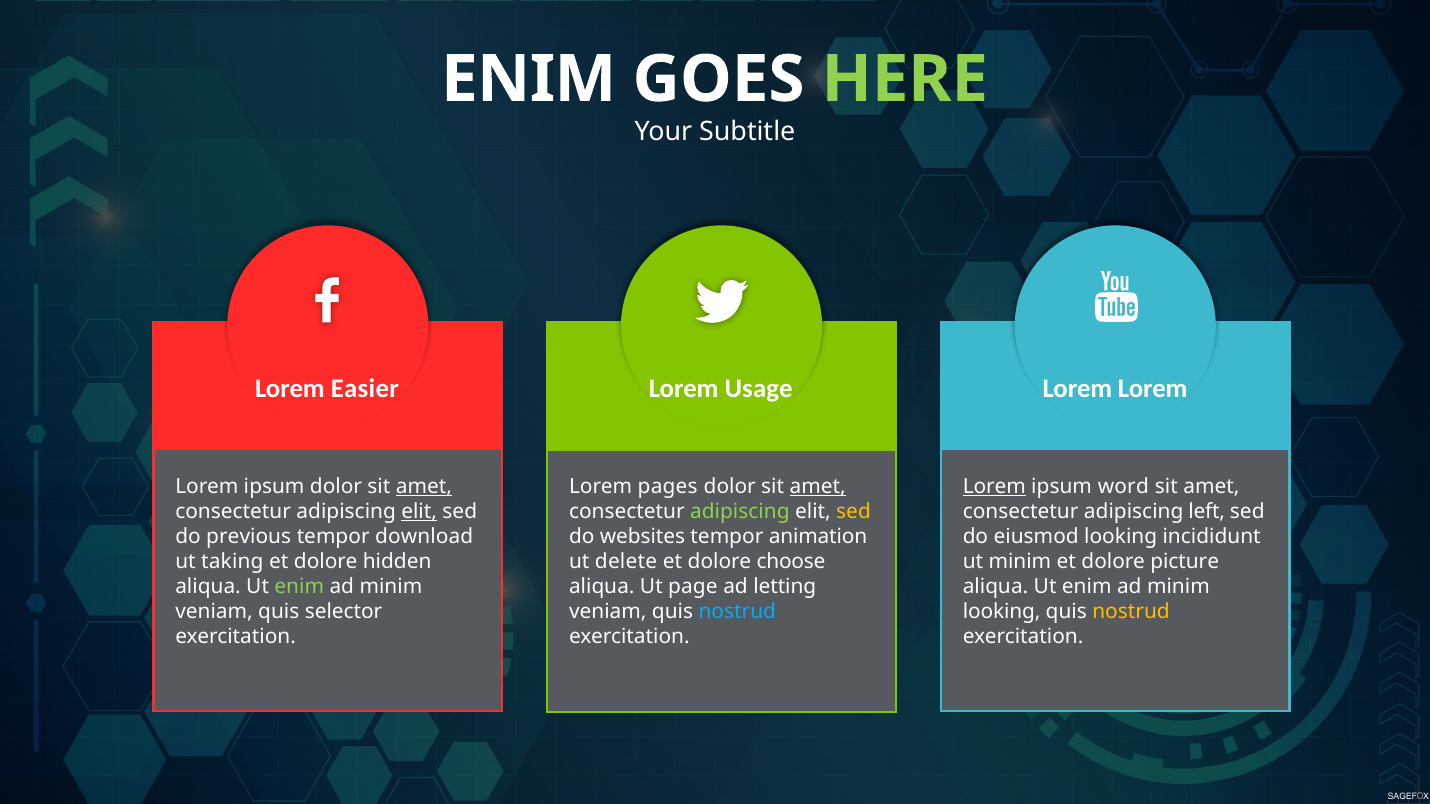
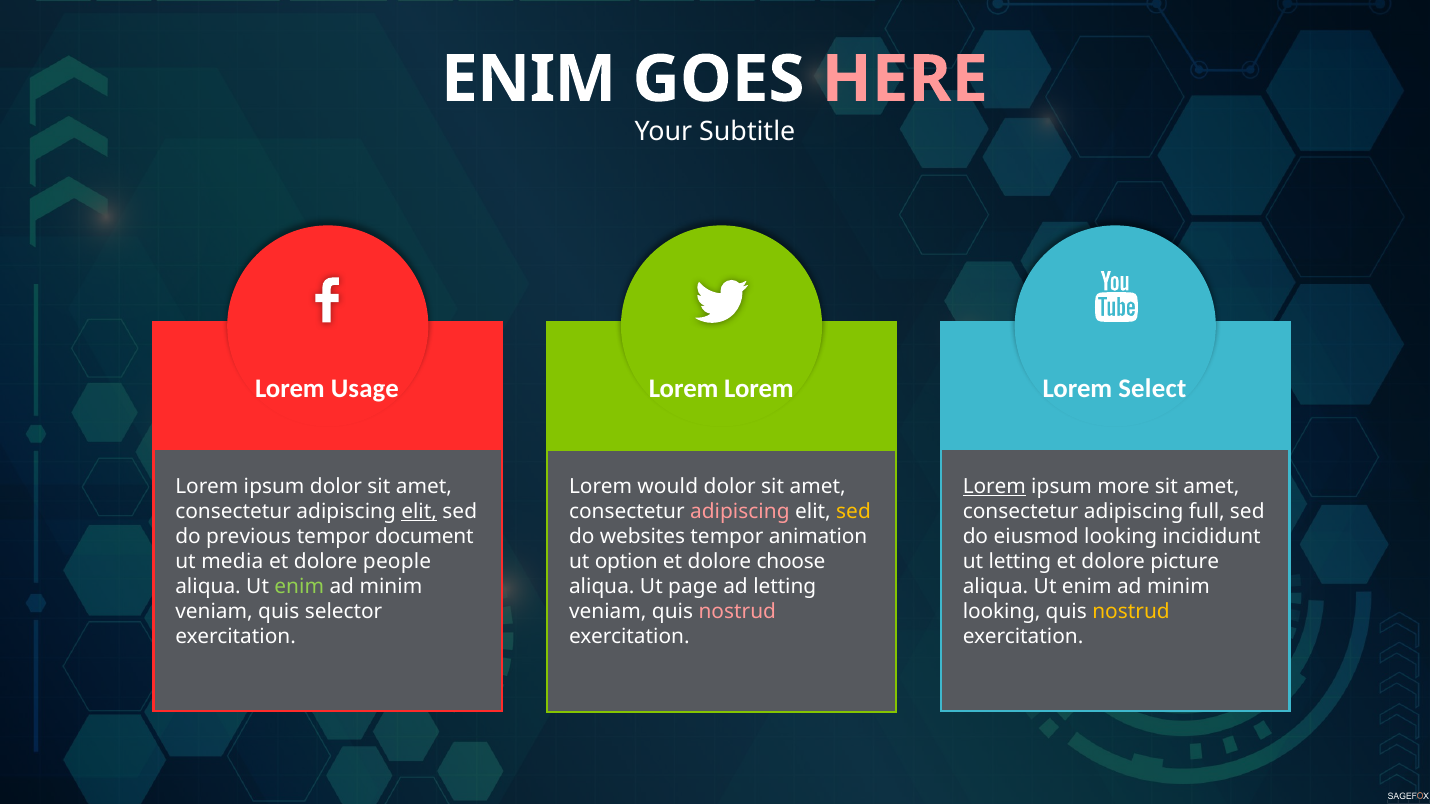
HERE colour: light green -> pink
Easier: Easier -> Usage
Lorem Usage: Usage -> Lorem
Lorem at (1153, 389): Lorem -> Select
amet at (424, 487) underline: present -> none
pages: pages -> would
amet at (818, 487) underline: present -> none
word: word -> more
adipiscing at (740, 512) colour: light green -> pink
left: left -> full
download: download -> document
taking: taking -> media
hidden: hidden -> people
delete: delete -> option
ut minim: minim -> letting
nostrud at (737, 612) colour: light blue -> pink
